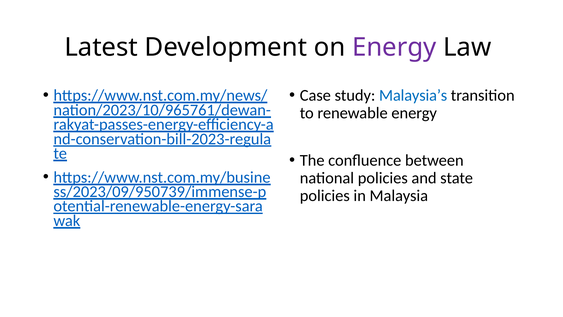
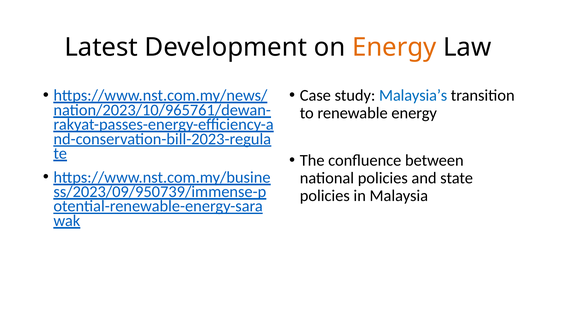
Energy at (394, 47) colour: purple -> orange
